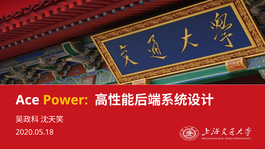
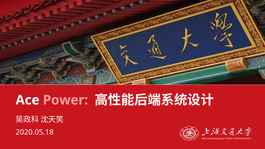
Power colour: yellow -> pink
